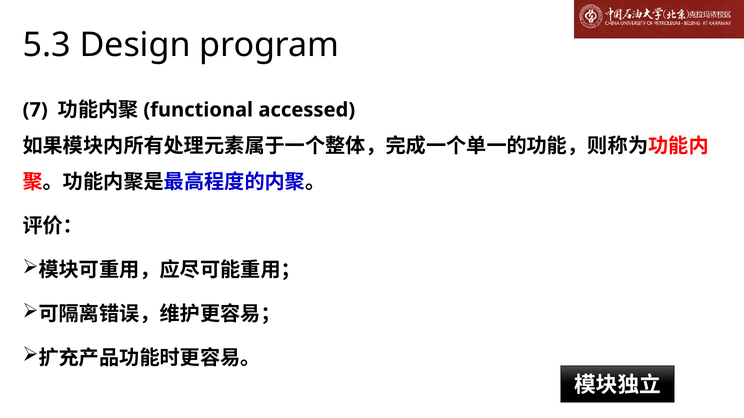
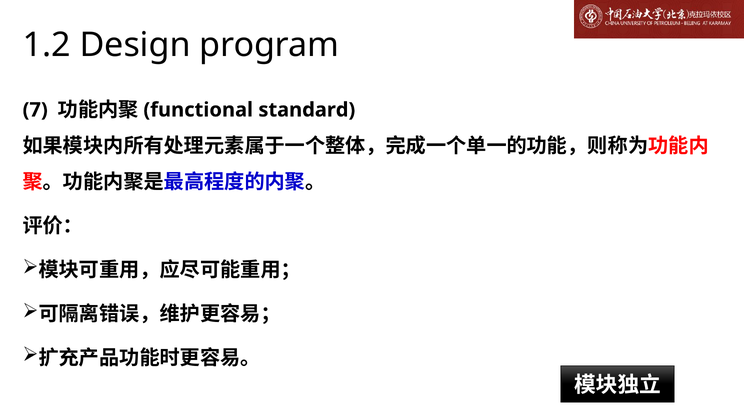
5.3: 5.3 -> 1.2
accessed: accessed -> standard
